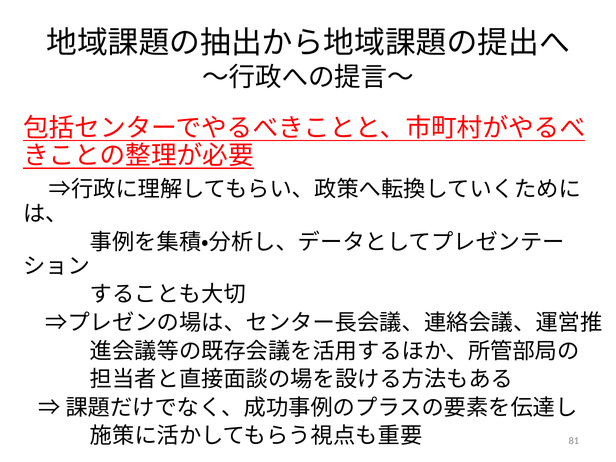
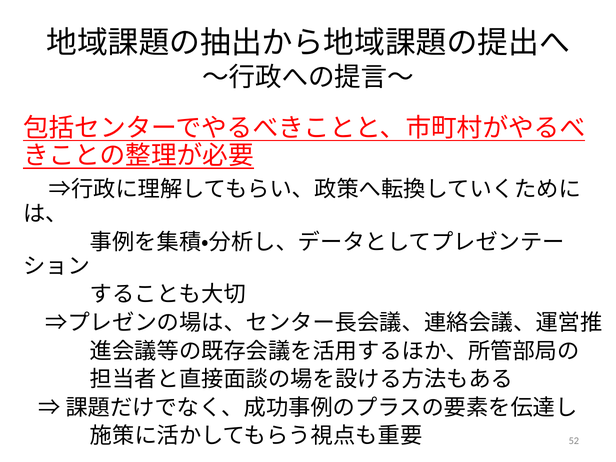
81: 81 -> 52
